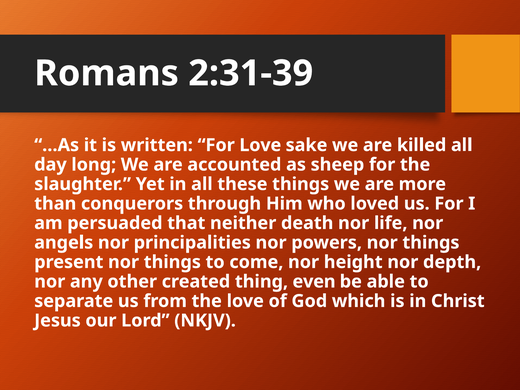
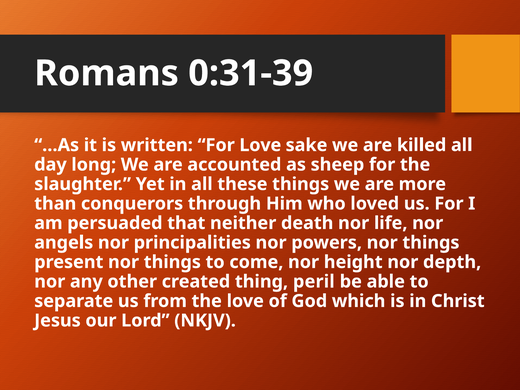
2:31-39: 2:31-39 -> 0:31-39
even: even -> peril
